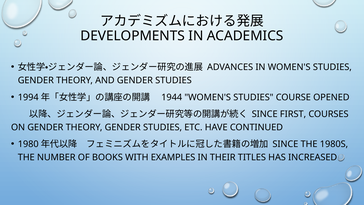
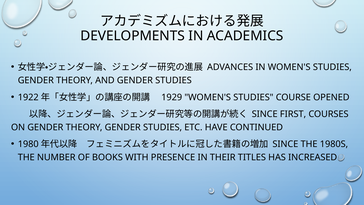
1994: 1994 -> 1922
1944: 1944 -> 1929
EXAMPLES: EXAMPLES -> PRESENCE
